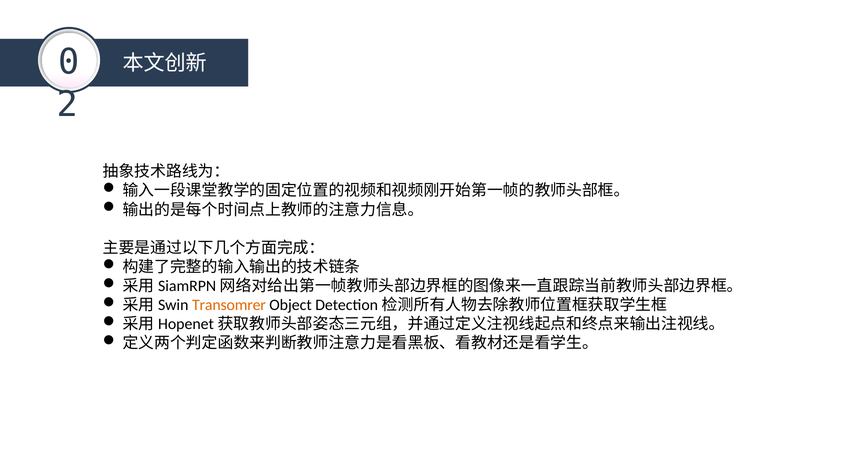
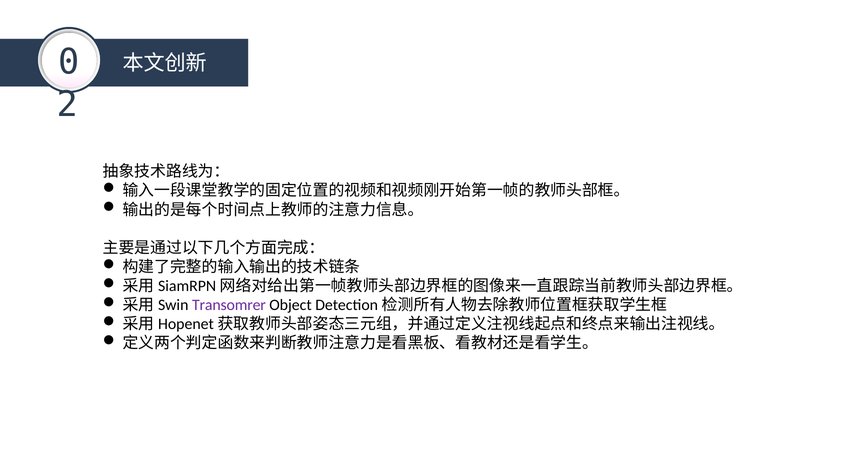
Transomrer colour: orange -> purple
